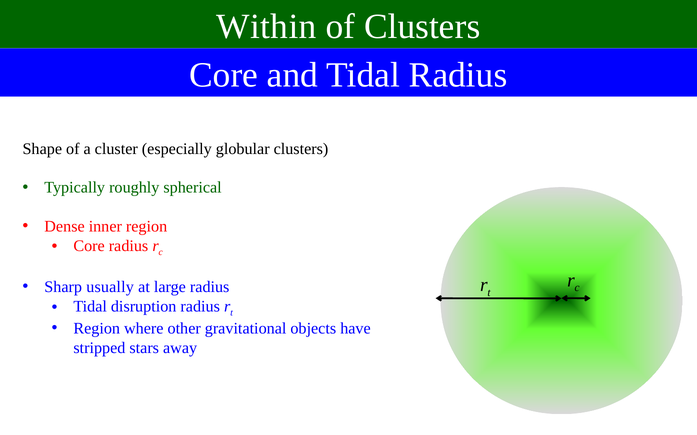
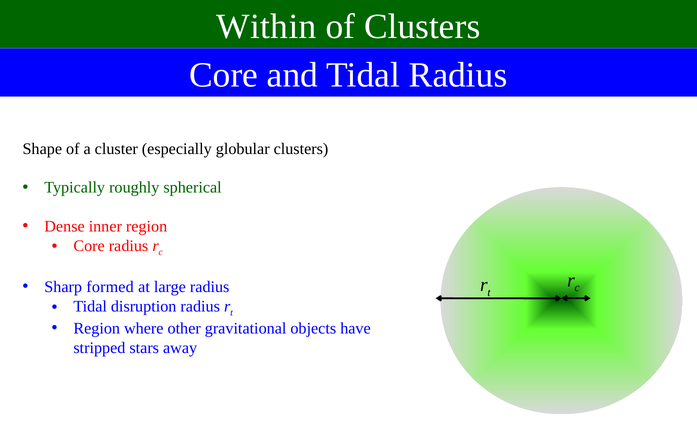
usually: usually -> formed
